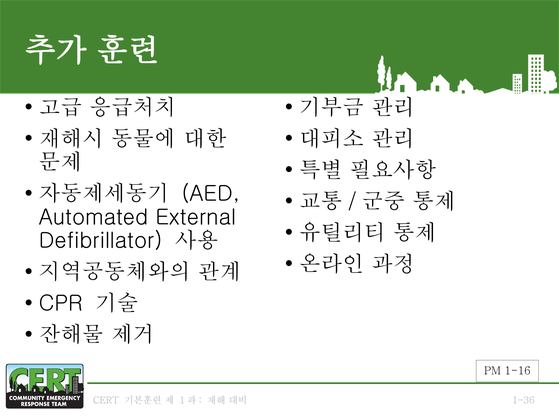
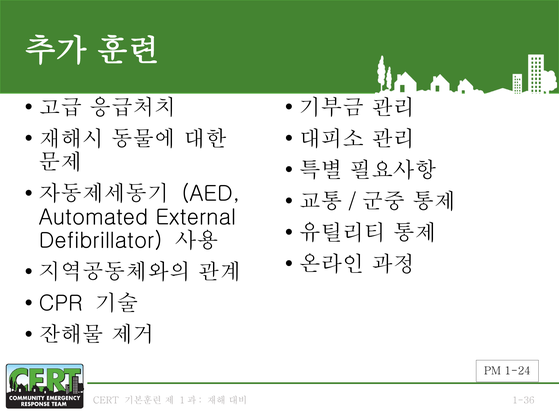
1-16: 1-16 -> 1-24
